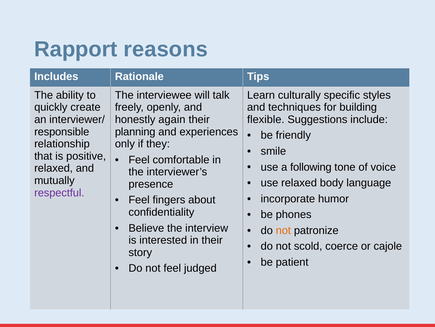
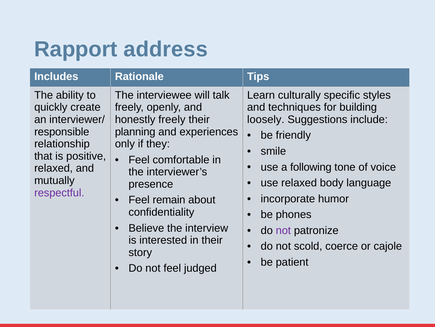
reasons: reasons -> address
honestly again: again -> freely
flexible: flexible -> loosely
fingers: fingers -> remain
not at (283, 230) colour: orange -> purple
